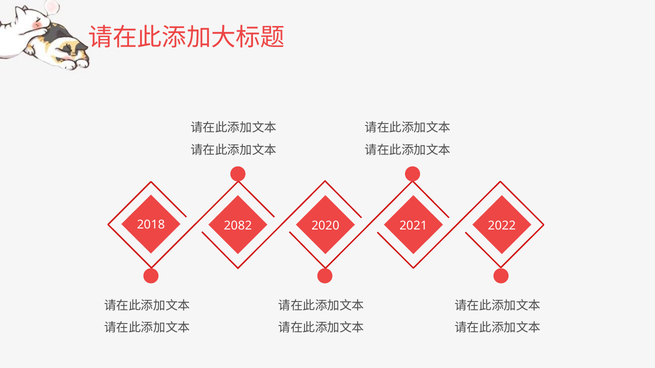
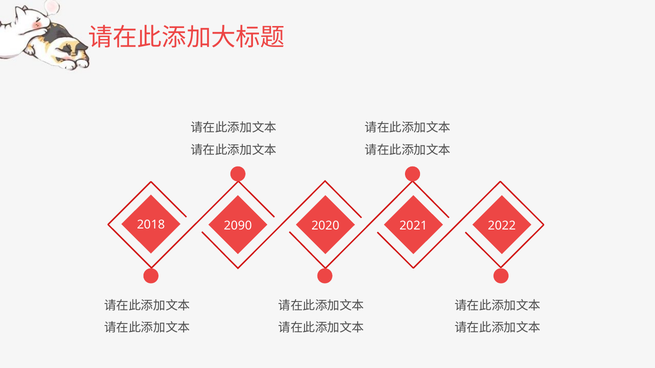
2082: 2082 -> 2090
